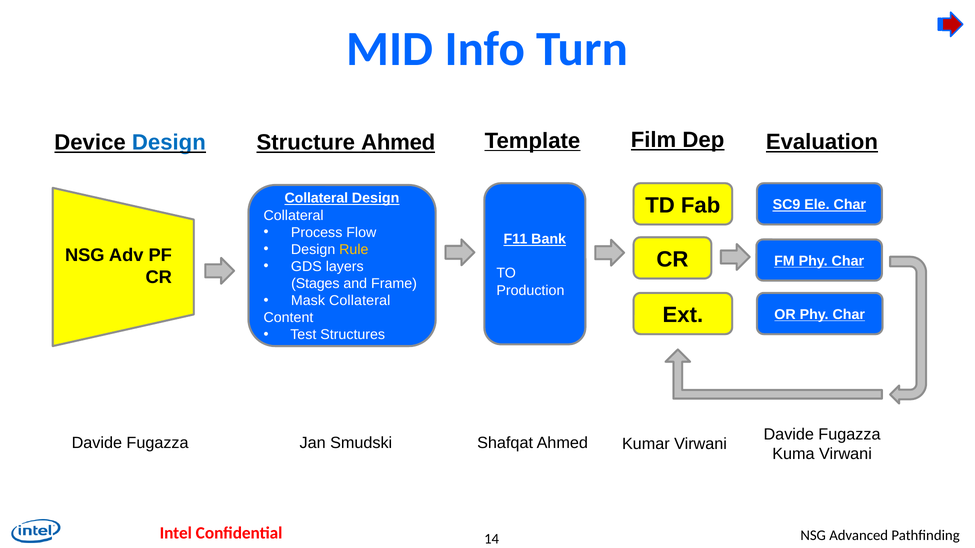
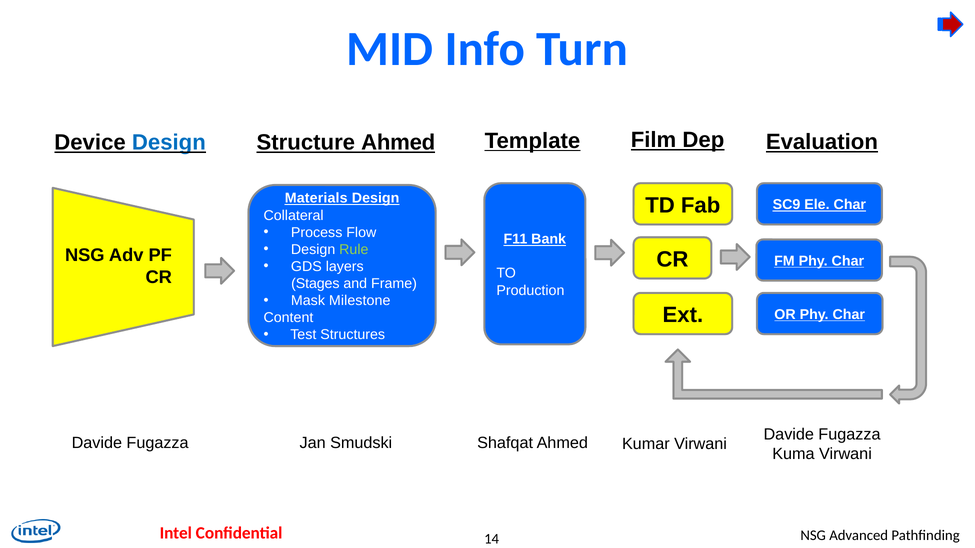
Collateral at (316, 198): Collateral -> Materials
Rule colour: yellow -> light green
Mask Collateral: Collateral -> Milestone
